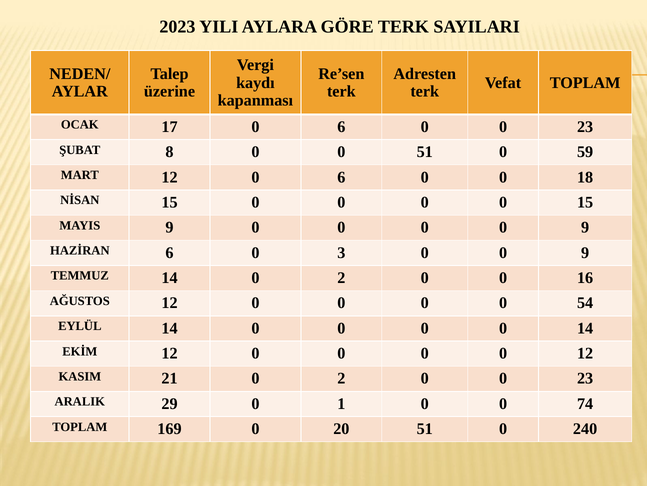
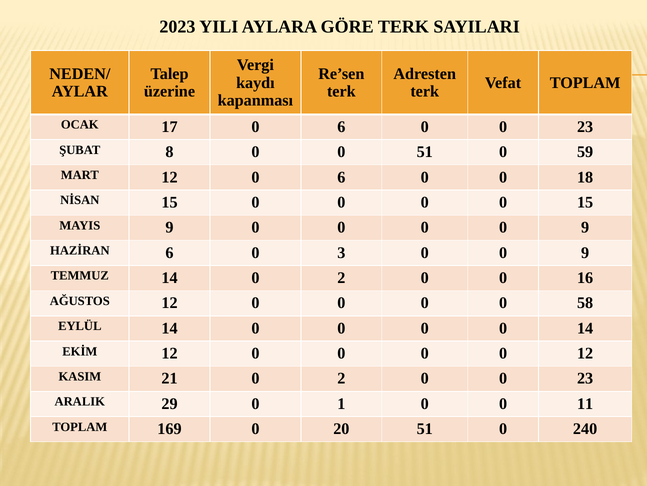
54: 54 -> 58
74: 74 -> 11
